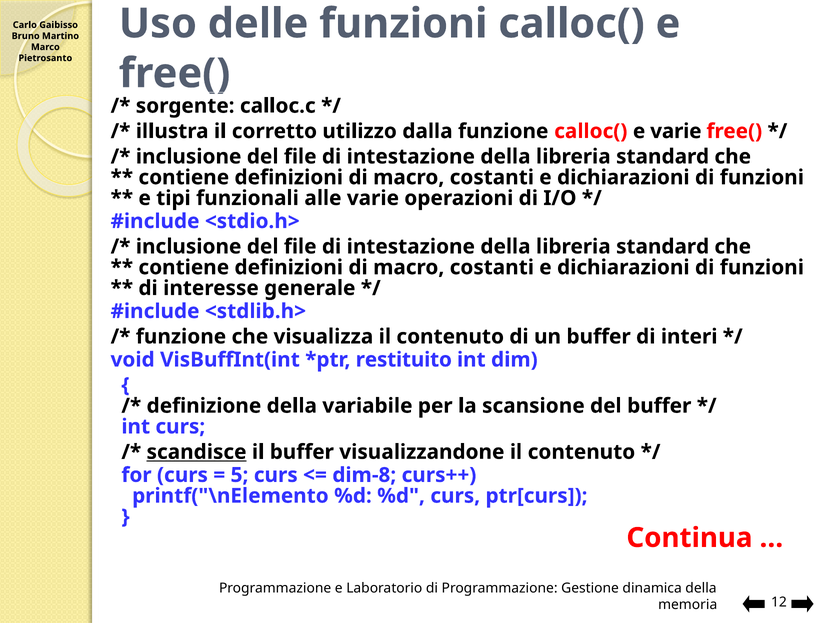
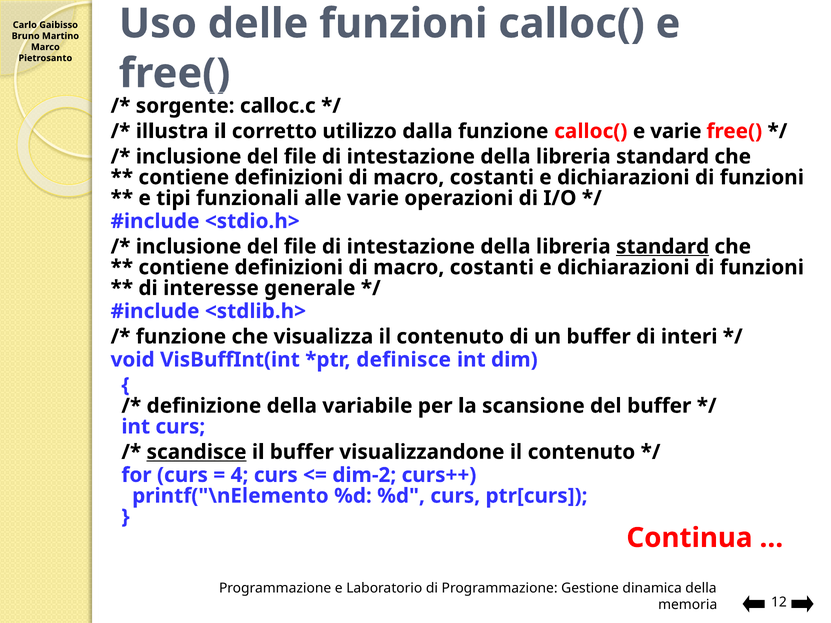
standard at (663, 247) underline: none -> present
restituito: restituito -> definisce
5: 5 -> 4
dim-8: dim-8 -> dim-2
